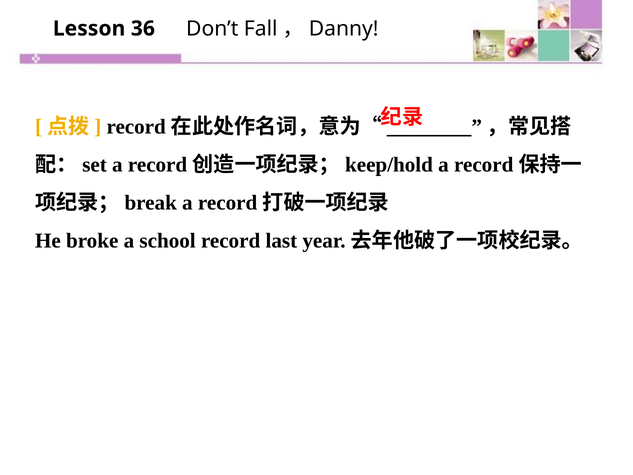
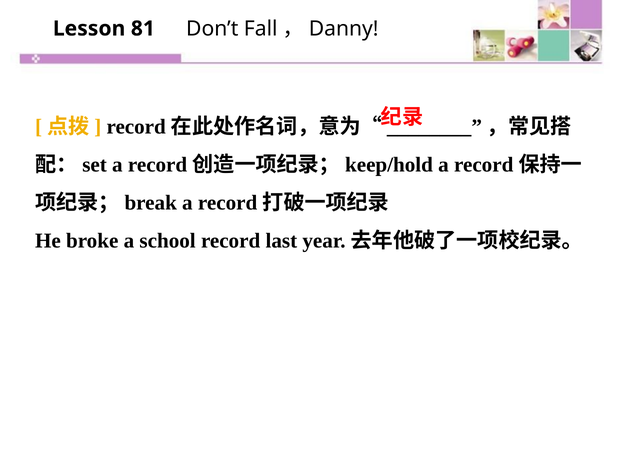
36: 36 -> 81
